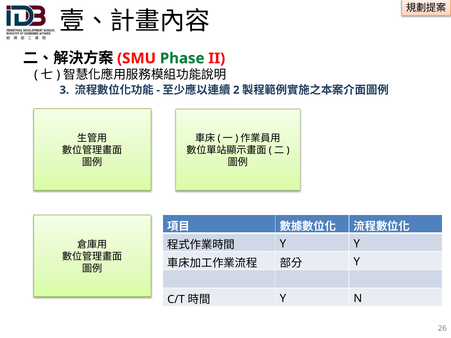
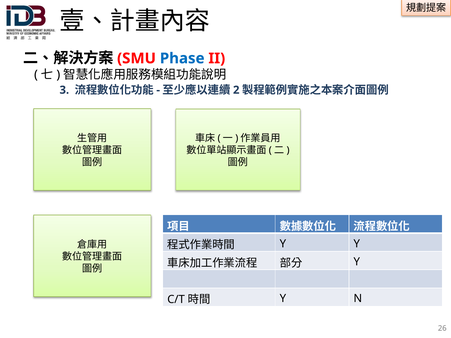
Phase colour: green -> blue
